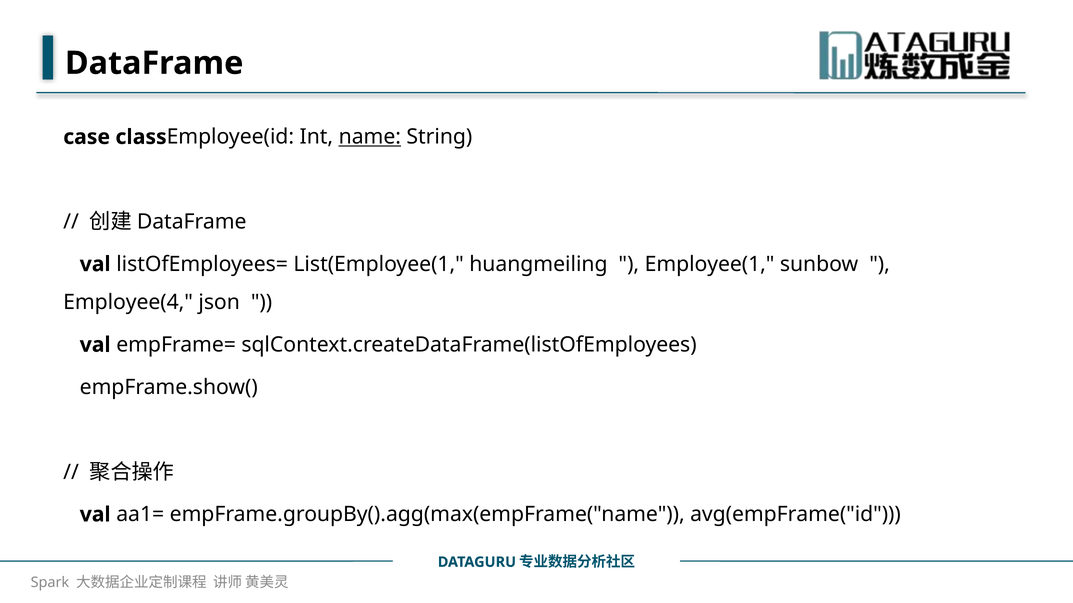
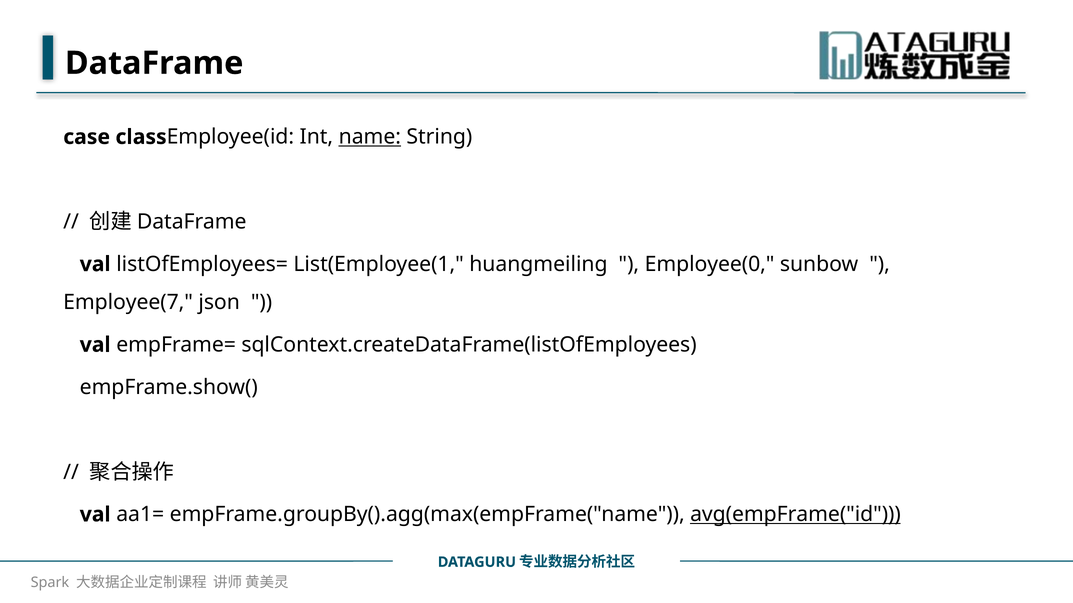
Employee(1: Employee(1 -> Employee(0
Employee(4: Employee(4 -> Employee(7
avg(empFrame("id underline: none -> present
